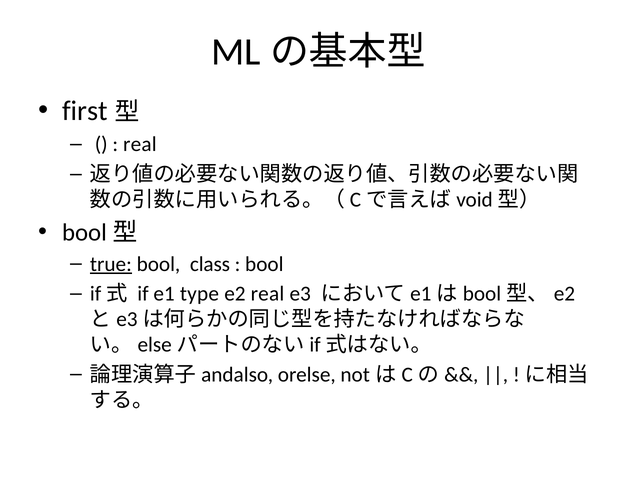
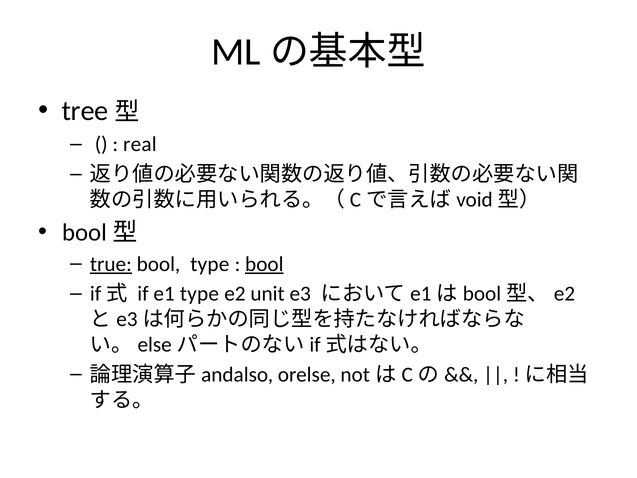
first: first -> tree
bool class: class -> type
bool at (264, 264) underline: none -> present
e2 real: real -> unit
